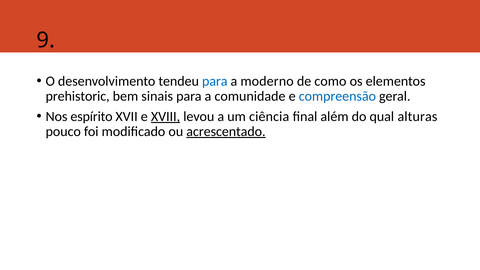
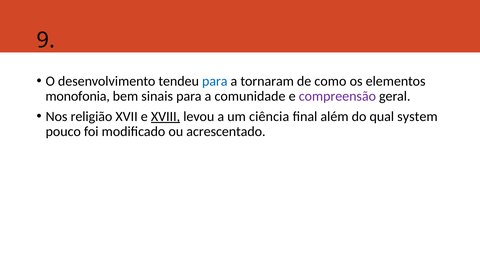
moderno: moderno -> tornaram
prehistoric: prehistoric -> monofonia
compreensão colour: blue -> purple
espírito: espírito -> religião
alturas: alturas -> system
acrescentado underline: present -> none
